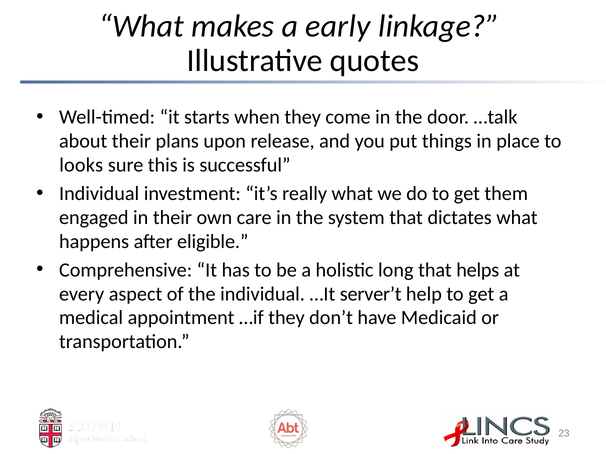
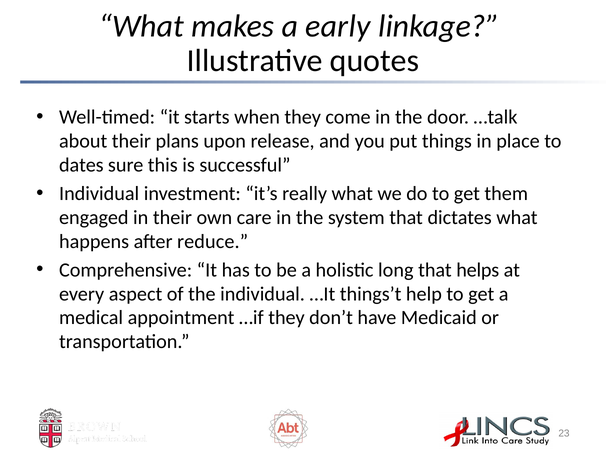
looks: looks -> dates
eligible: eligible -> reduce
server’t: server’t -> things’t
